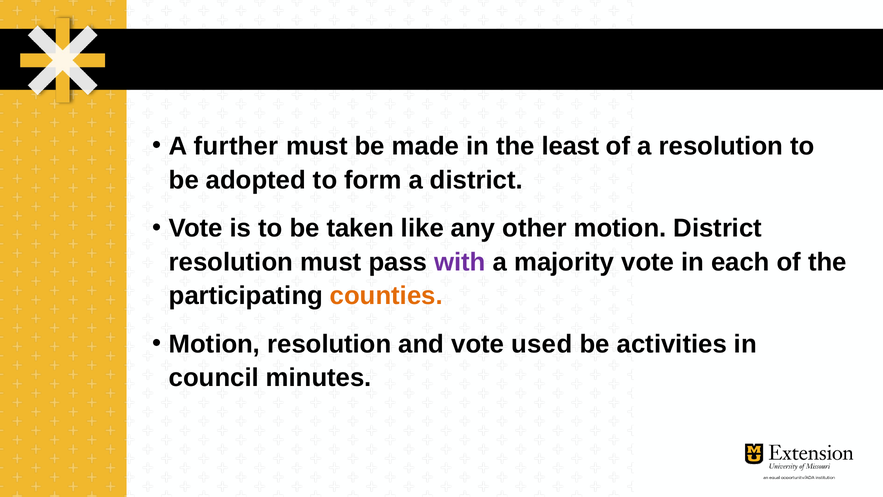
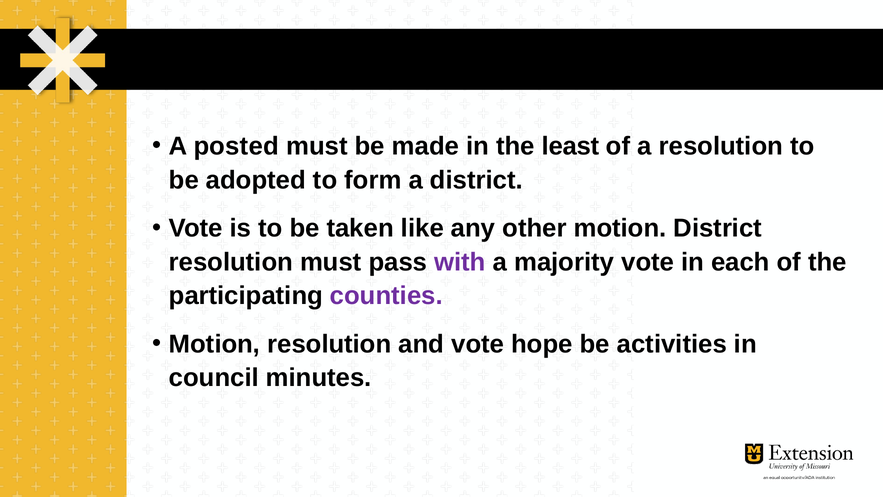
further: further -> posted
counties colour: orange -> purple
used: used -> hope
